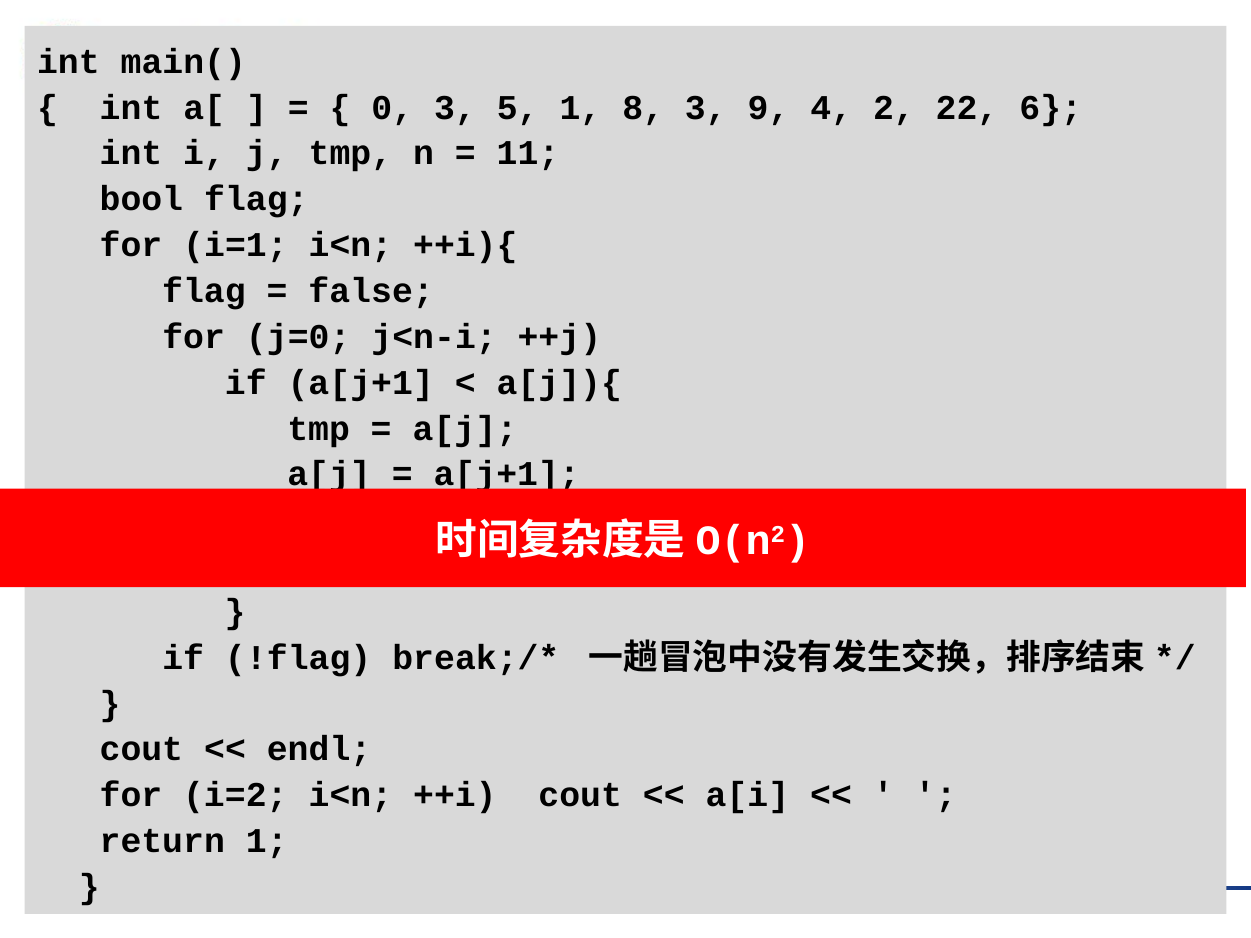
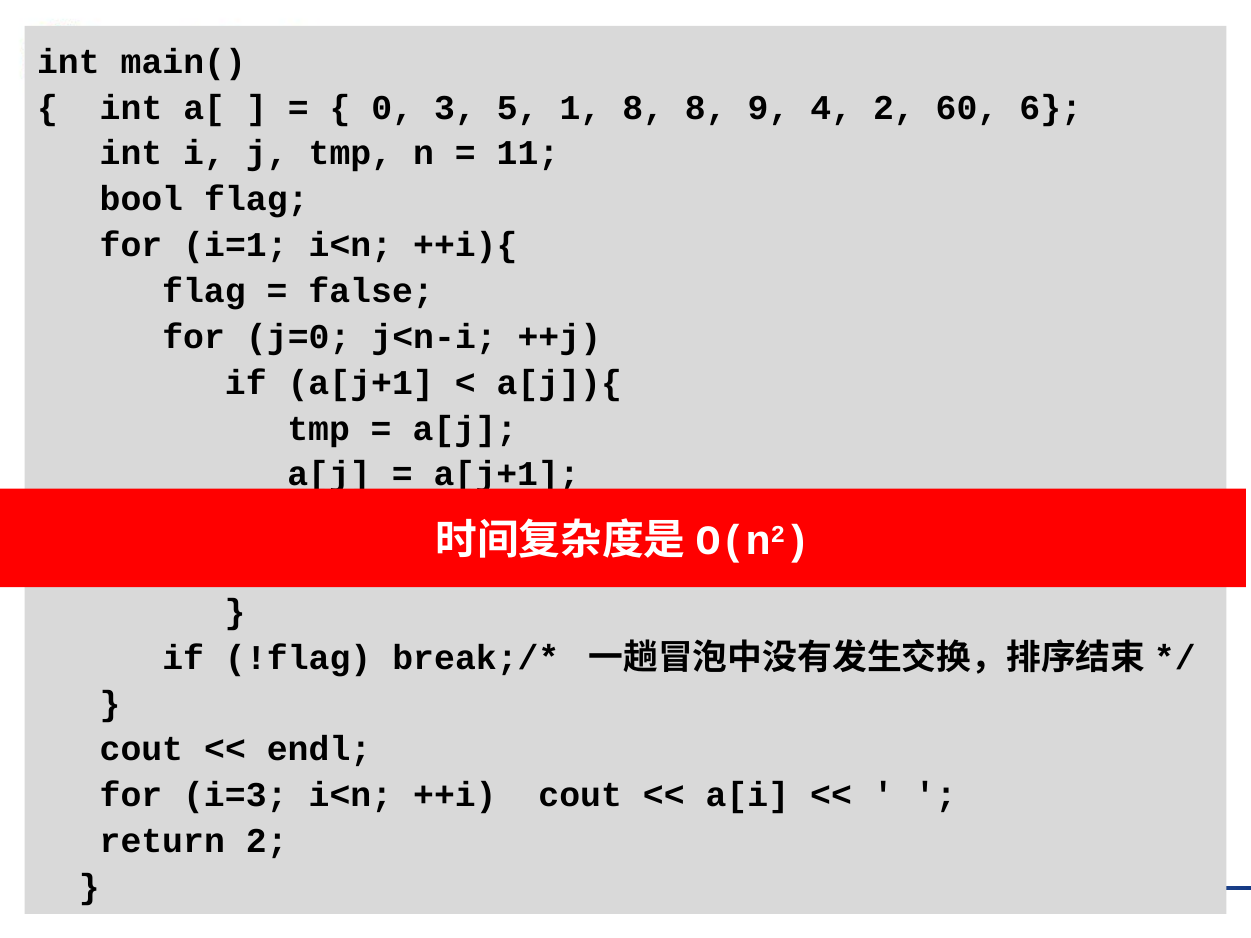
8 3: 3 -> 8
22: 22 -> 60
i=2: i=2 -> i=3
return 1: 1 -> 2
